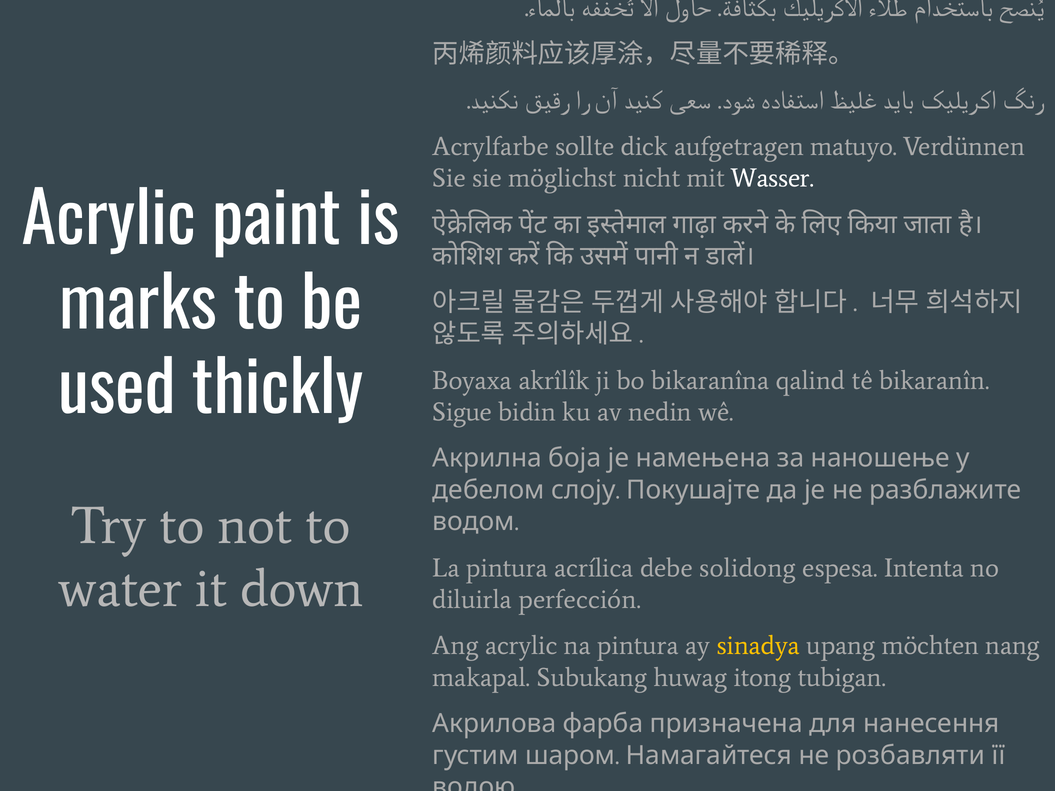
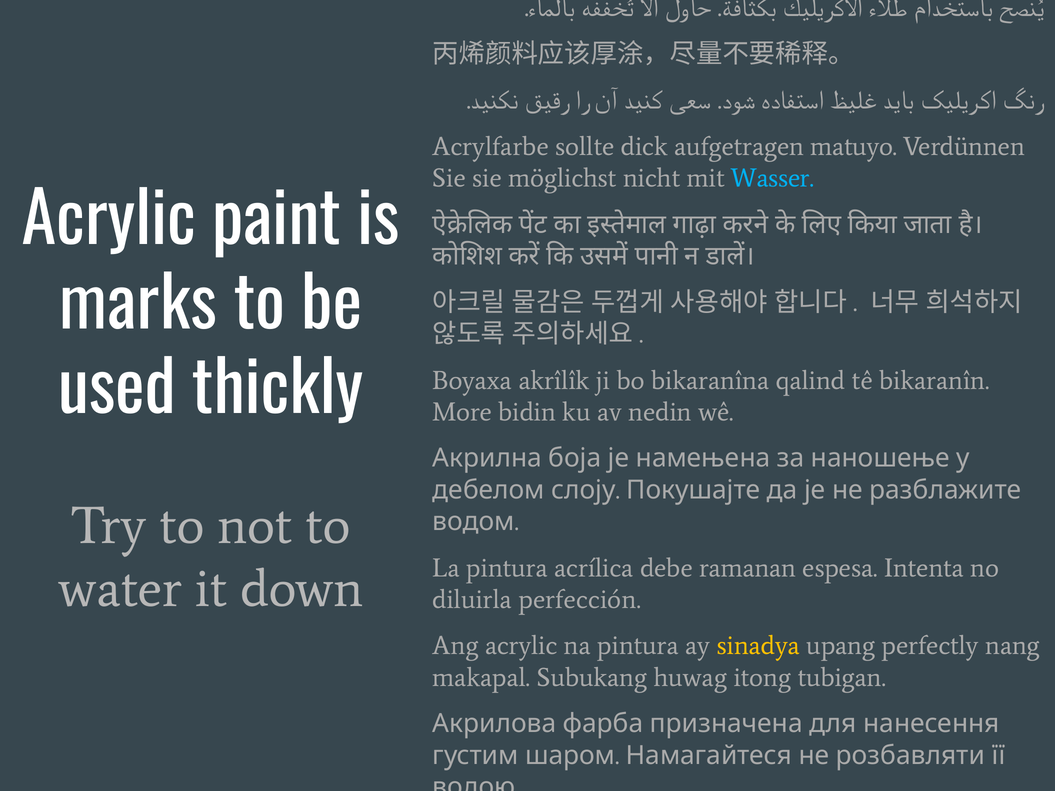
Wasser colour: white -> light blue
Sigue: Sigue -> More
solidong: solidong -> ramanan
möchten: möchten -> perfectly
